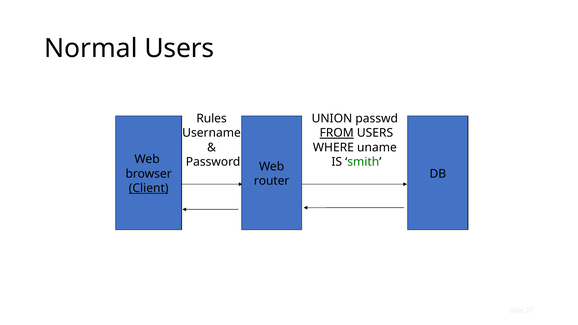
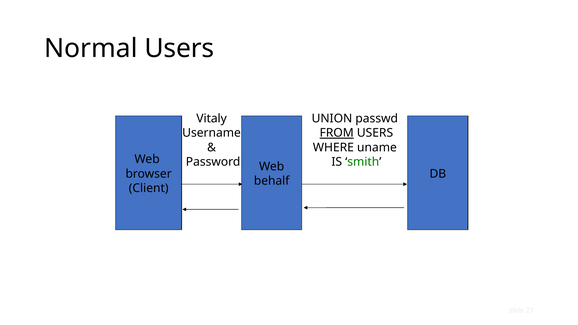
Rules: Rules -> Vitaly
router: router -> behalf
Client underline: present -> none
